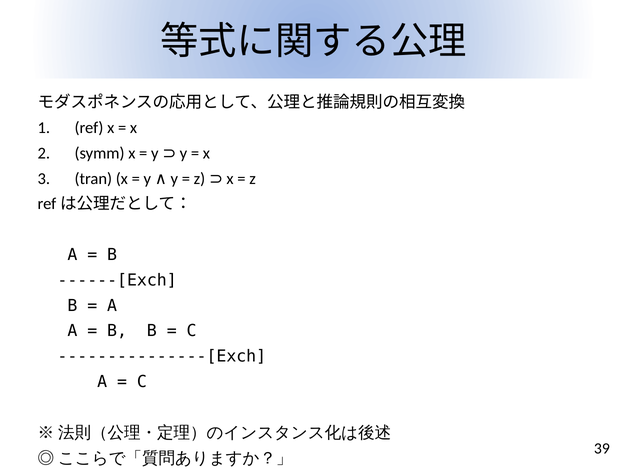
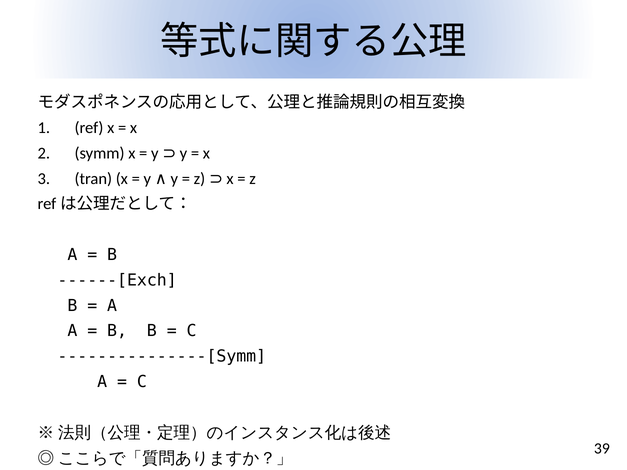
---------------[Exch: ---------------[Exch -> ---------------[Symm
